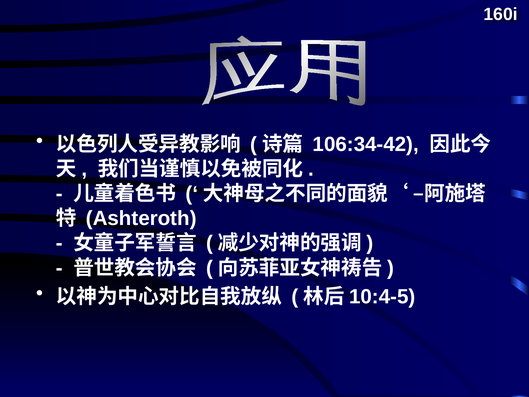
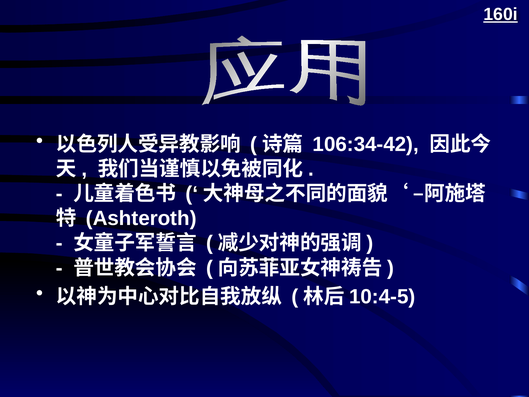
160i underline: none -> present
